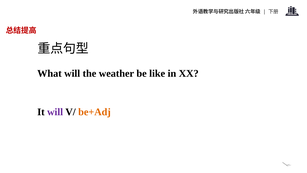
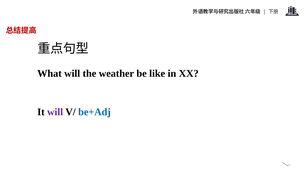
be+Adj colour: orange -> blue
